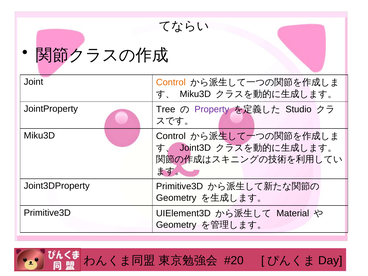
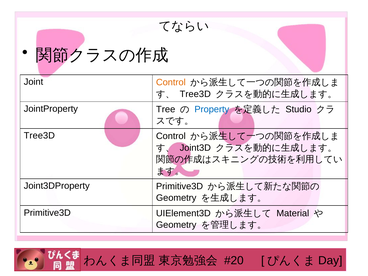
Miku3D at (195, 94): Miku3D -> Tree3D
Property colour: purple -> blue
Miku3D at (39, 136): Miku3D -> Tree3D
